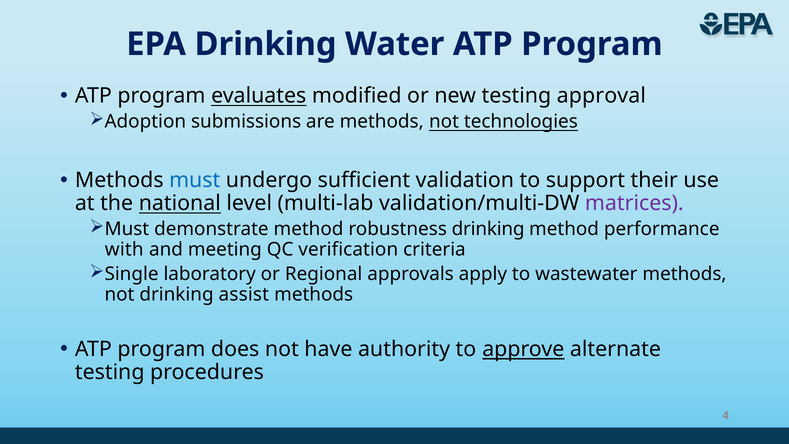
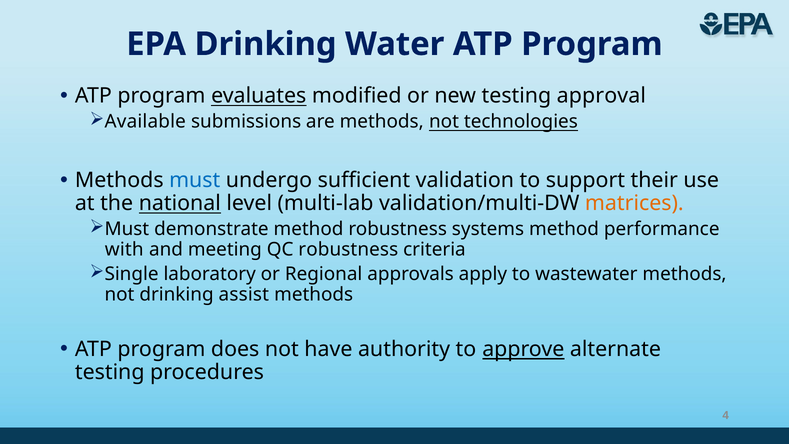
Adoption: Adoption -> Available
matrices colour: purple -> orange
robustness drinking: drinking -> systems
QC verification: verification -> robustness
